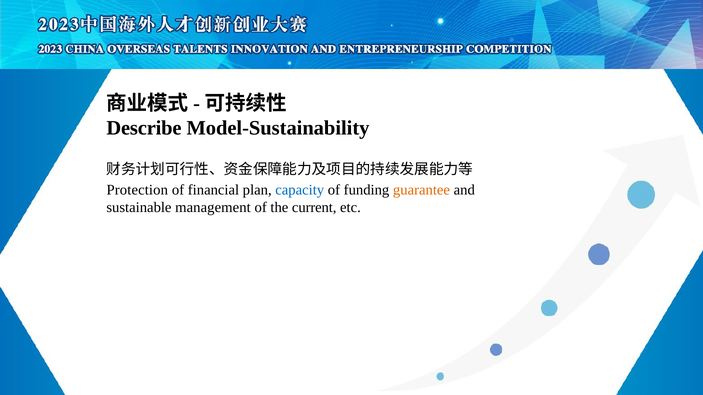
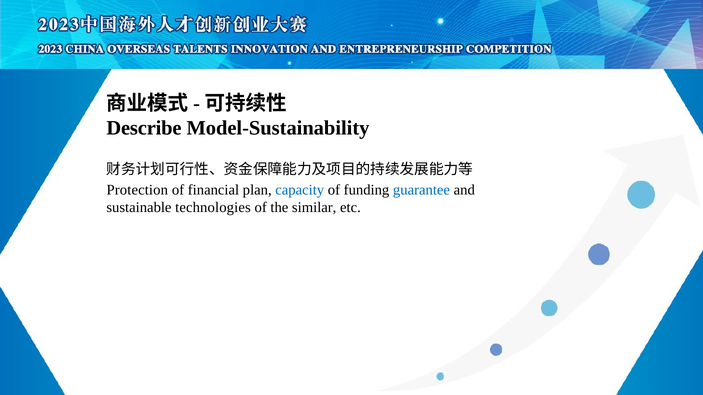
guarantee colour: orange -> blue
management: management -> technologies
current: current -> similar
